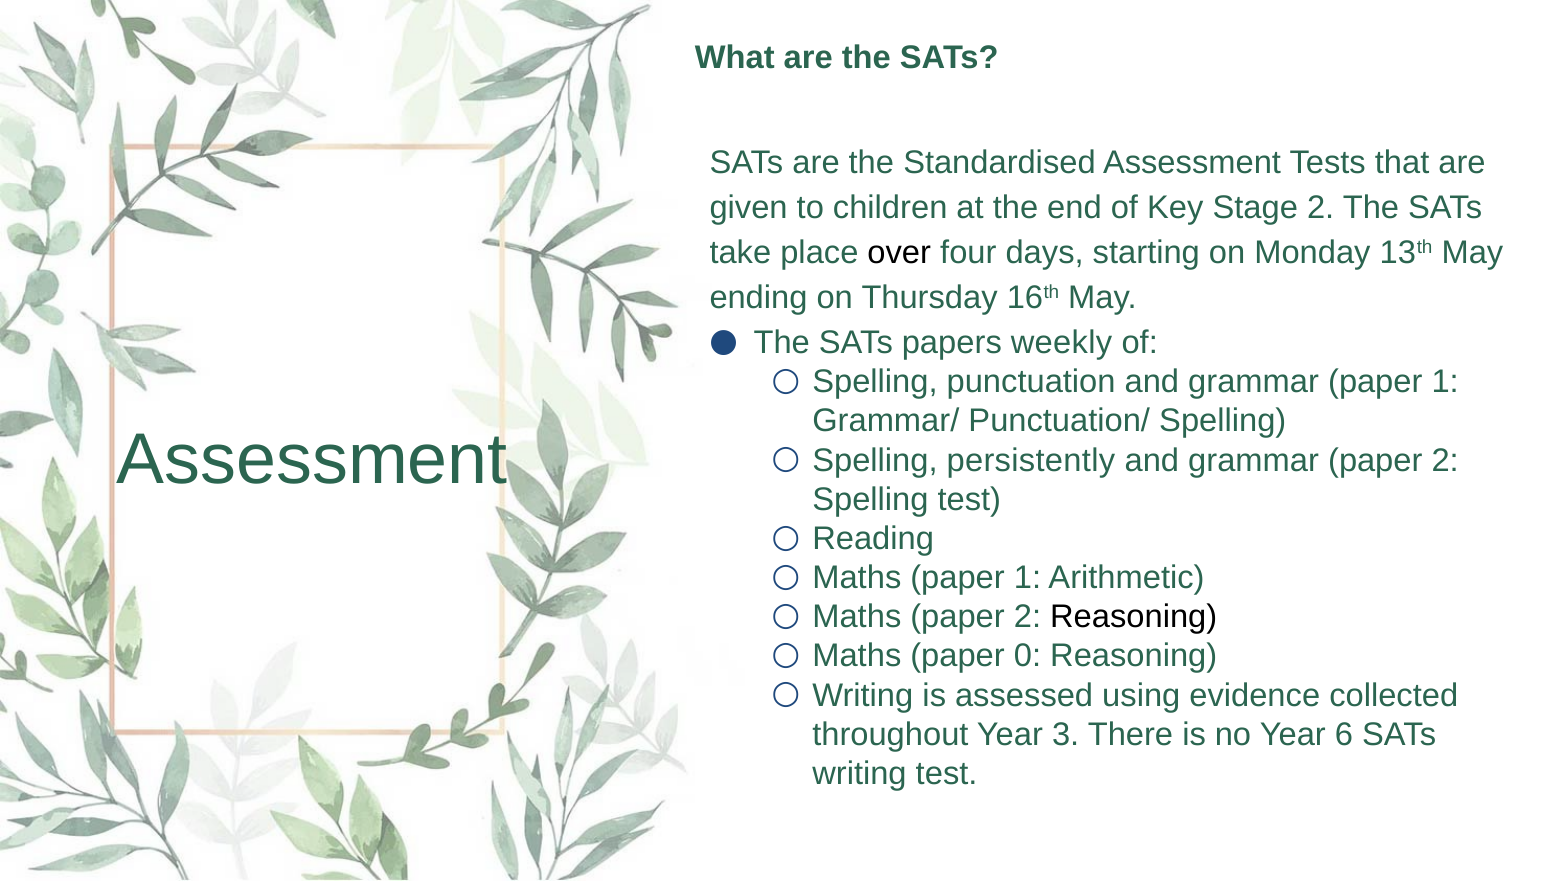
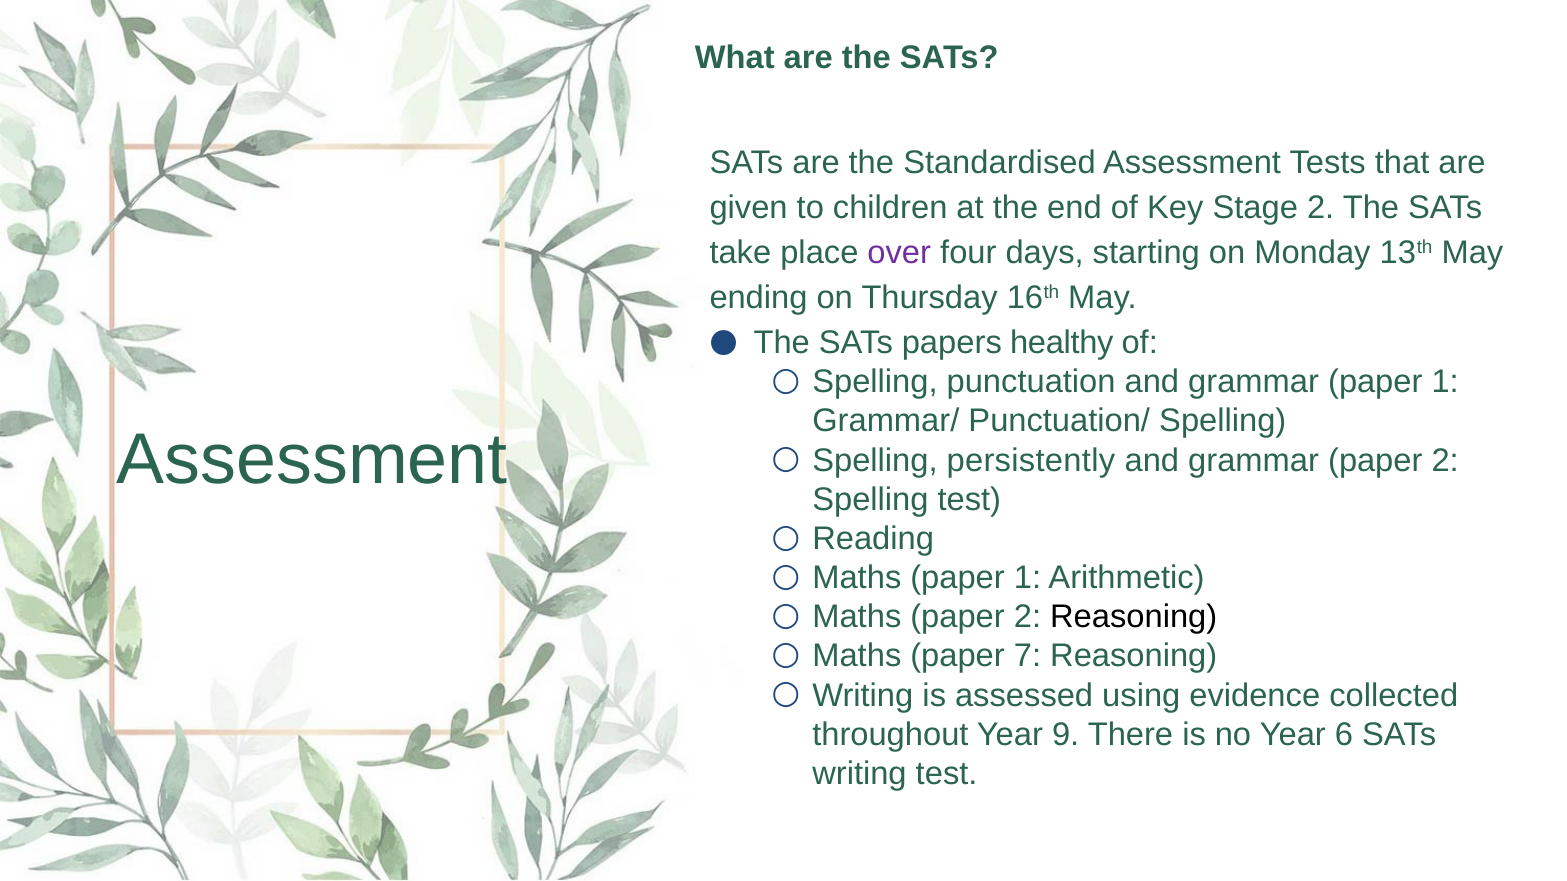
over colour: black -> purple
weekly: weekly -> healthy
0: 0 -> 7
3: 3 -> 9
